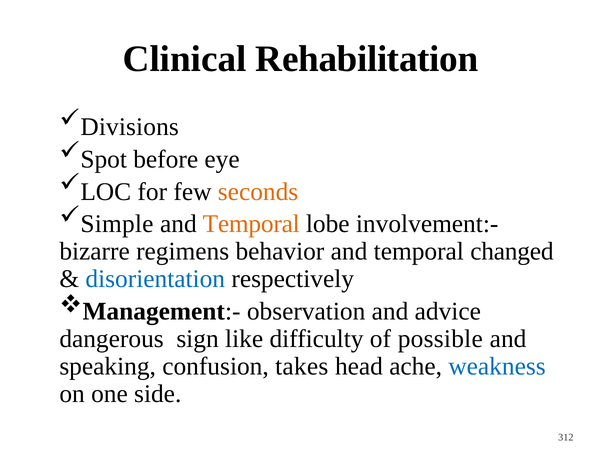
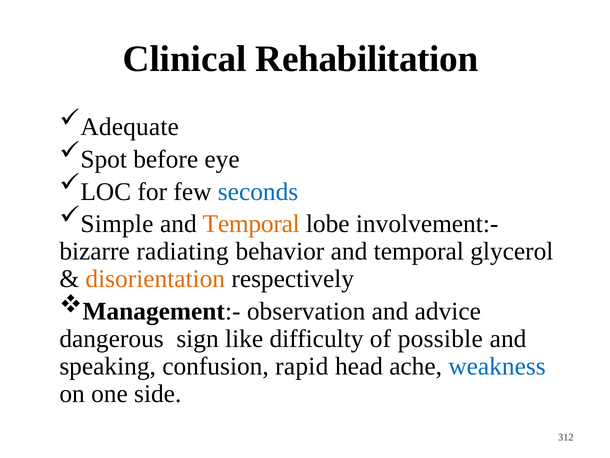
Divisions: Divisions -> Adequate
seconds colour: orange -> blue
regimens: regimens -> radiating
changed: changed -> glycerol
disorientation colour: blue -> orange
takes: takes -> rapid
